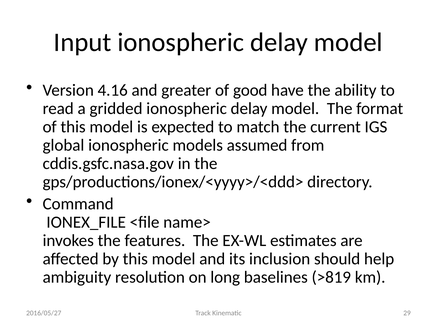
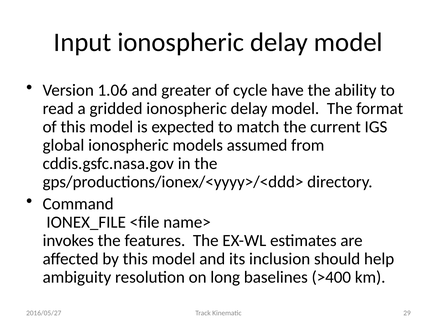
4.16: 4.16 -> 1.06
good: good -> cycle
>819: >819 -> >400
